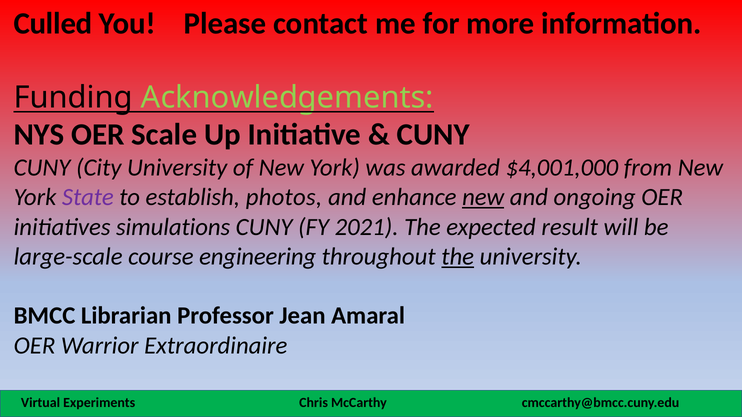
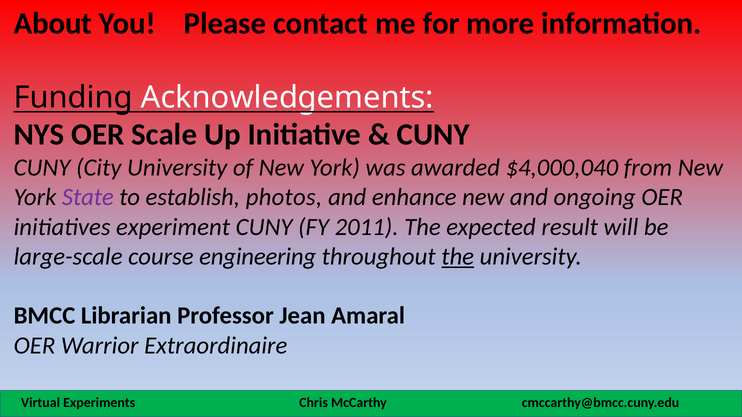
Culled: Culled -> About
Acknowledgements colour: light green -> white
$4,001,000: $4,001,000 -> $4,000,040
new at (483, 197) underline: present -> none
simulations: simulations -> experiment
2021: 2021 -> 2011
